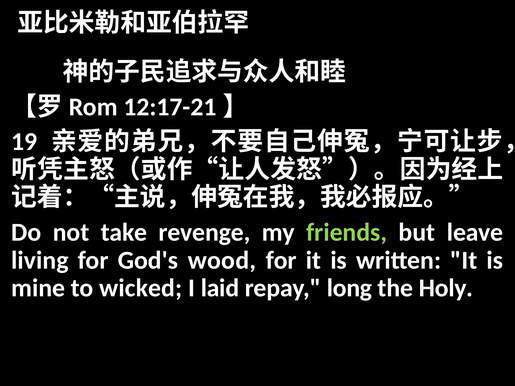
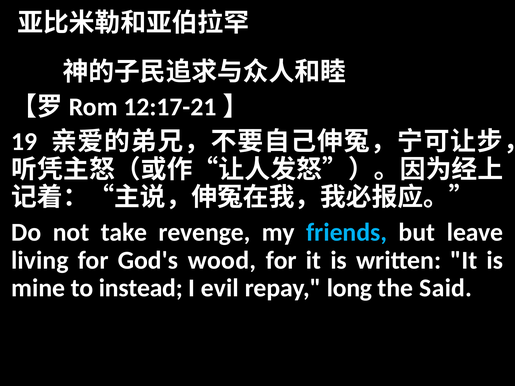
friends colour: light green -> light blue
wicked: wicked -> instead
laid: laid -> evil
Holy: Holy -> Said
